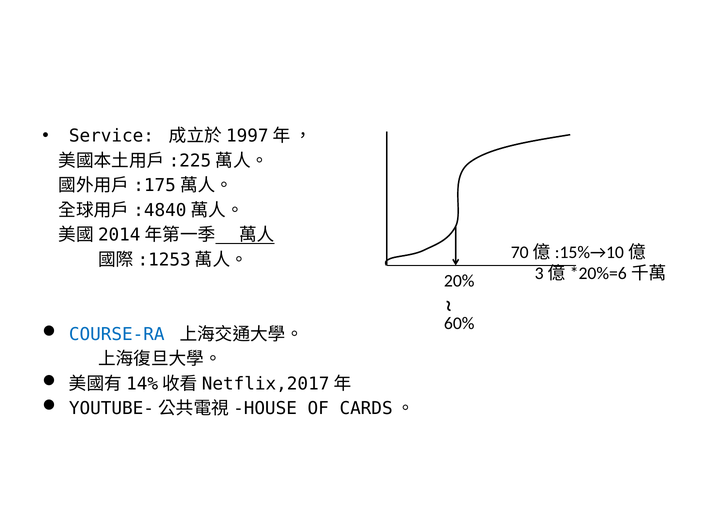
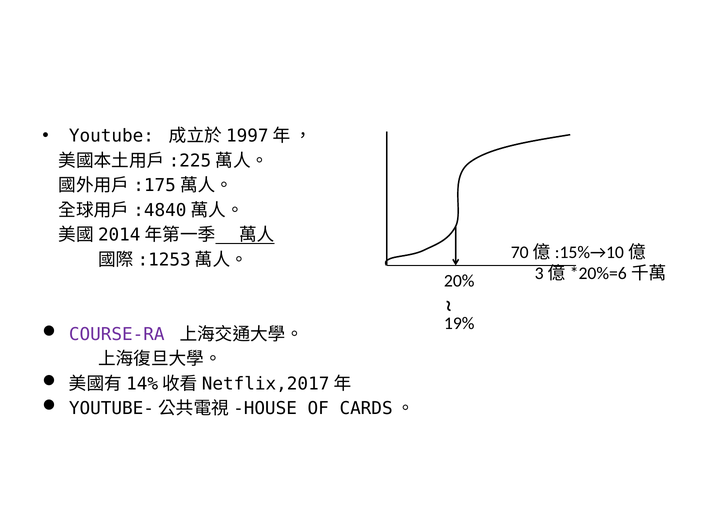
Service: Service -> Youtube
60%: 60% -> 19%
COURSE-RA colour: blue -> purple
